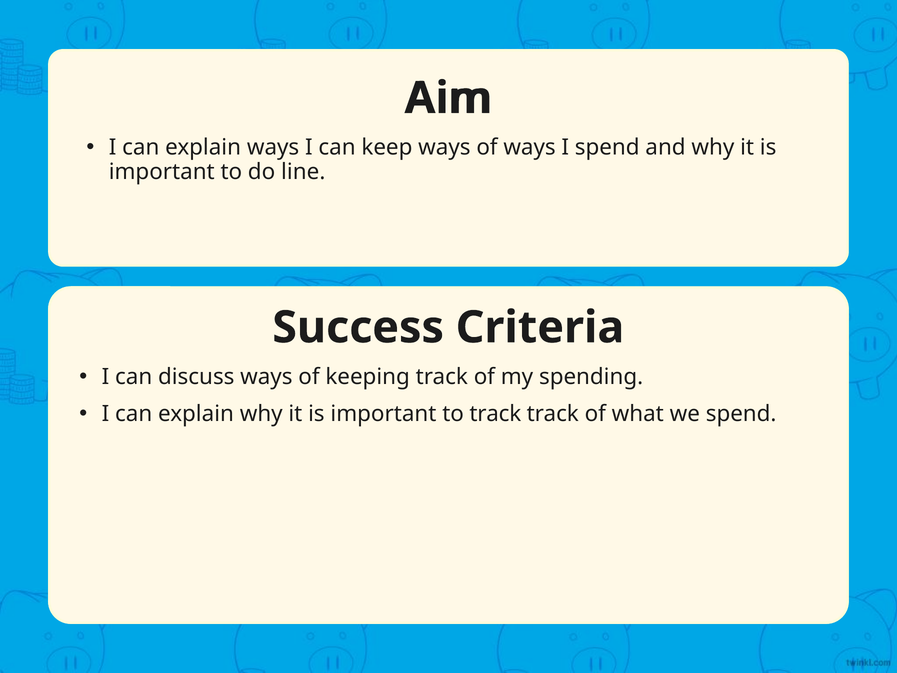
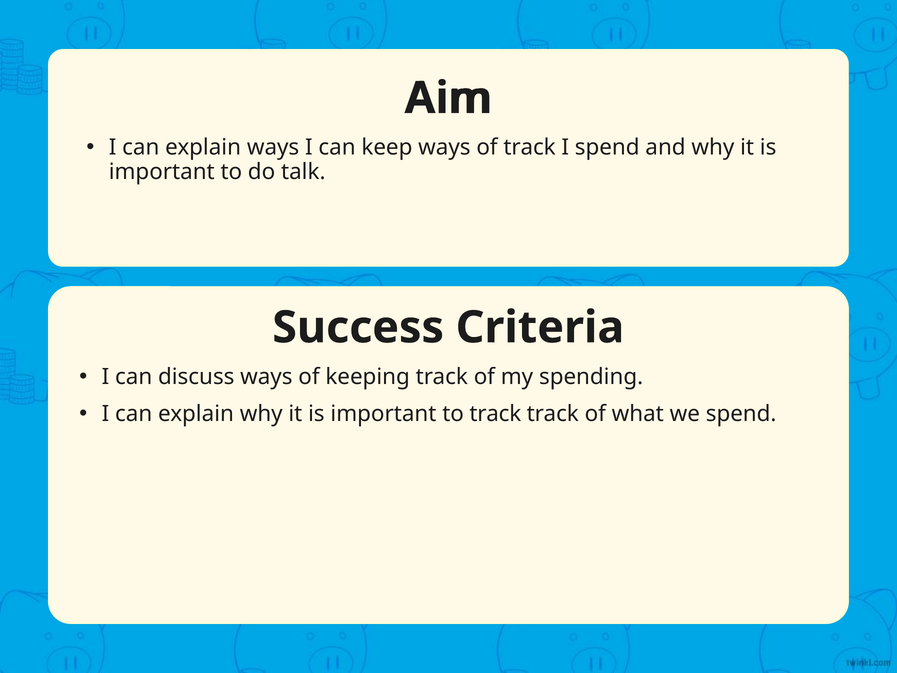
of ways: ways -> track
line: line -> talk
